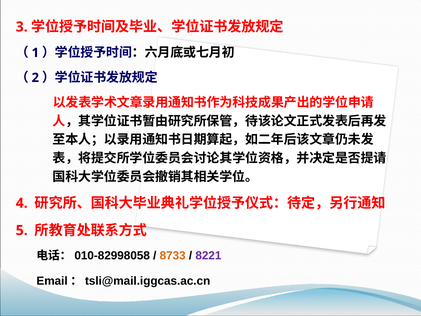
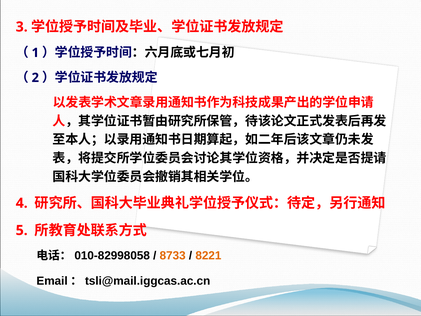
8221 colour: purple -> orange
